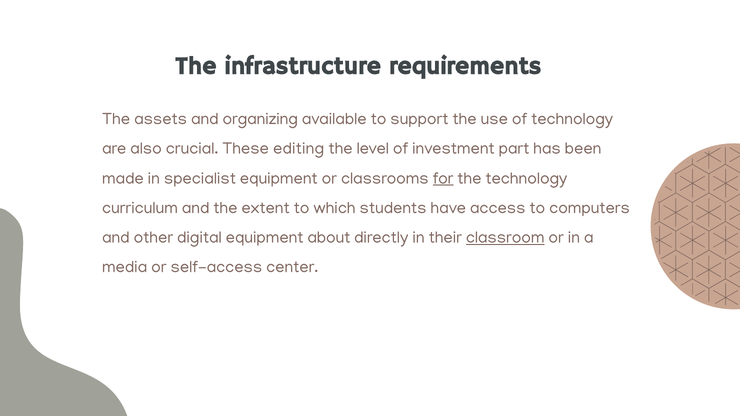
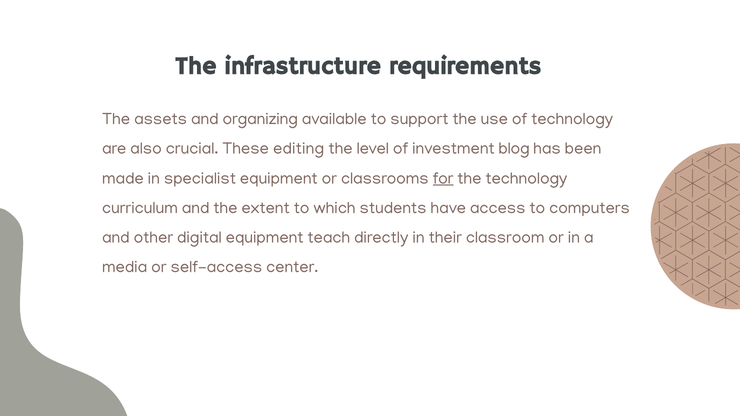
part: part -> blog
about: about -> teach
classroom underline: present -> none
